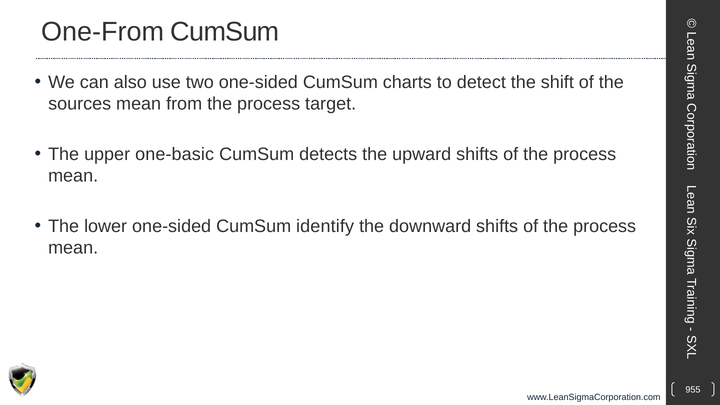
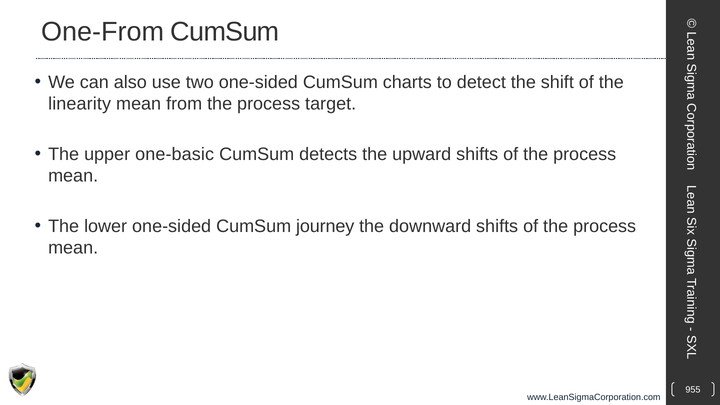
sources: sources -> linearity
identify: identify -> journey
